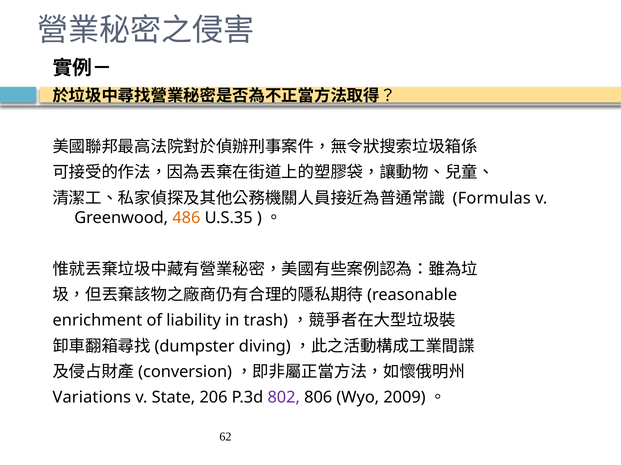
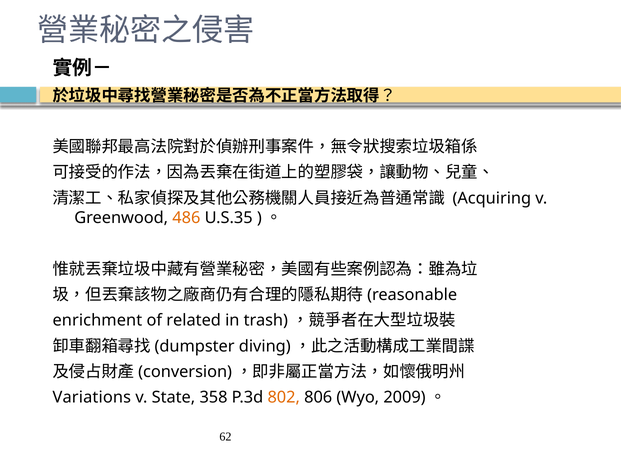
Formulas: Formulas -> Acquiring
liability: liability -> related
206: 206 -> 358
802 colour: purple -> orange
